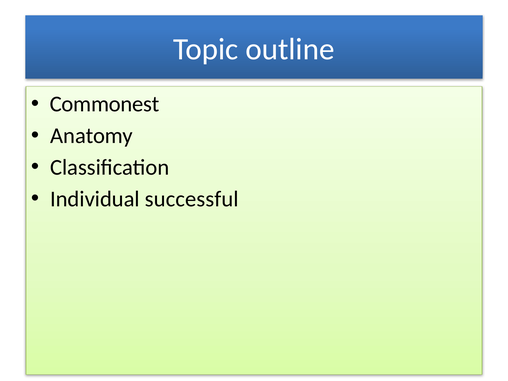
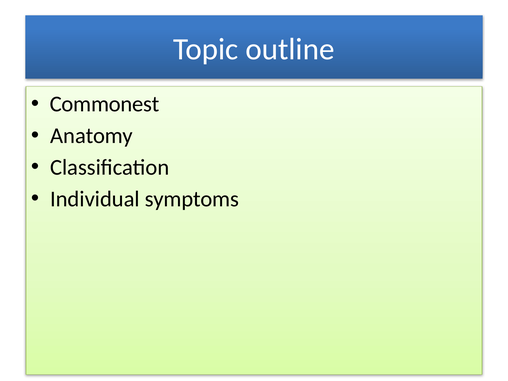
successful: successful -> symptoms
